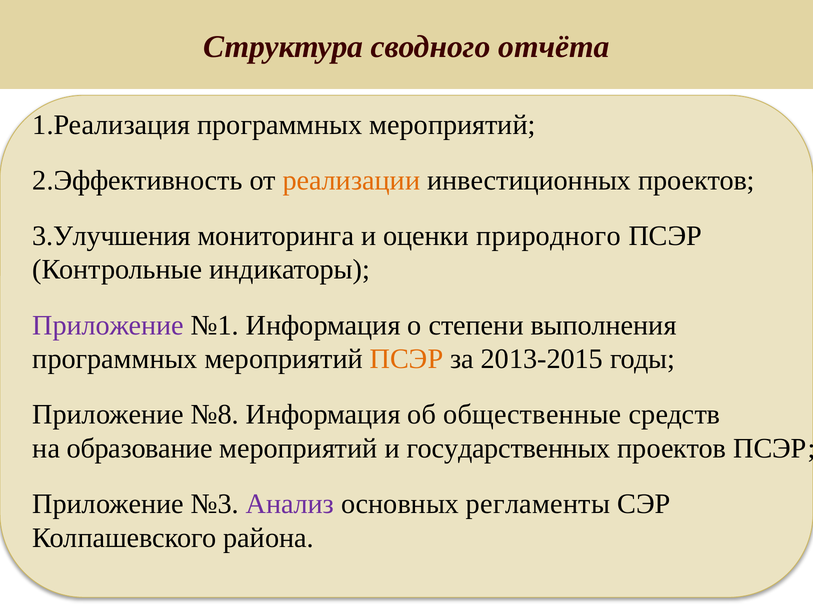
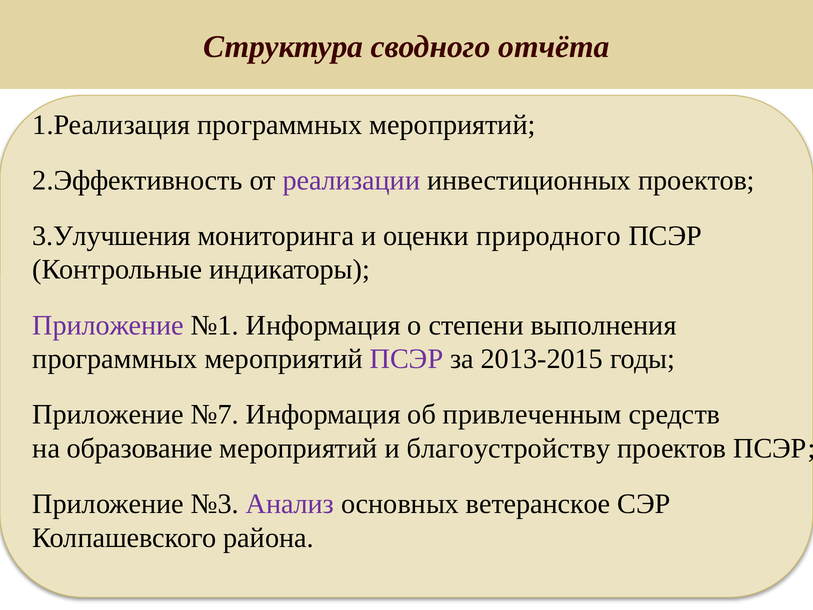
реализации colour: orange -> purple
ПСЭР at (407, 359) colour: orange -> purple
№8: №8 -> №7
общественные: общественные -> привлеченным
государственных: государственных -> благоустройству
регламенты: регламенты -> ветеранское
